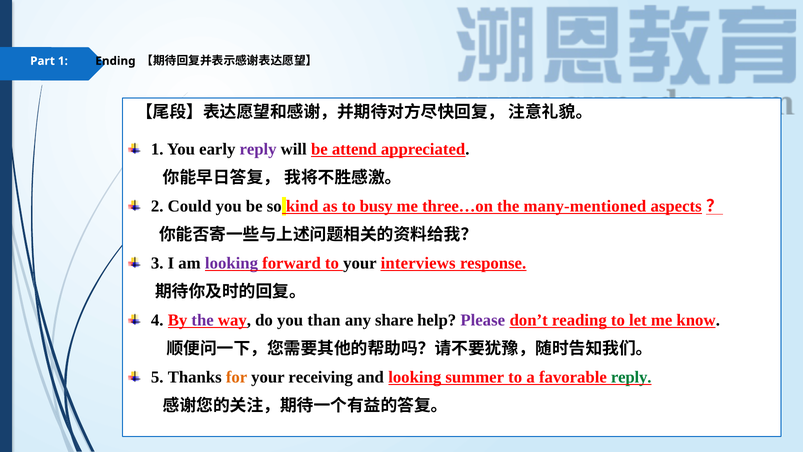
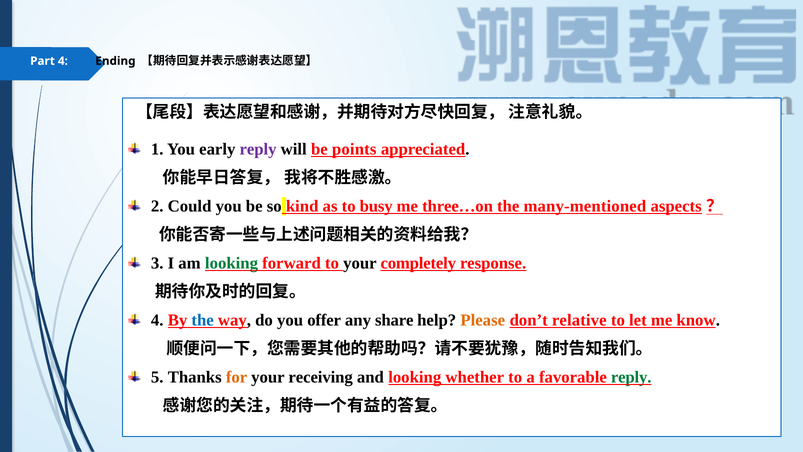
Part 1: 1 -> 4
attend: attend -> points
looking at (231, 263) colour: purple -> green
interviews: interviews -> completely
the at (203, 320) colour: purple -> blue
than: than -> offer
Please colour: purple -> orange
reading: reading -> relative
summer: summer -> whether
